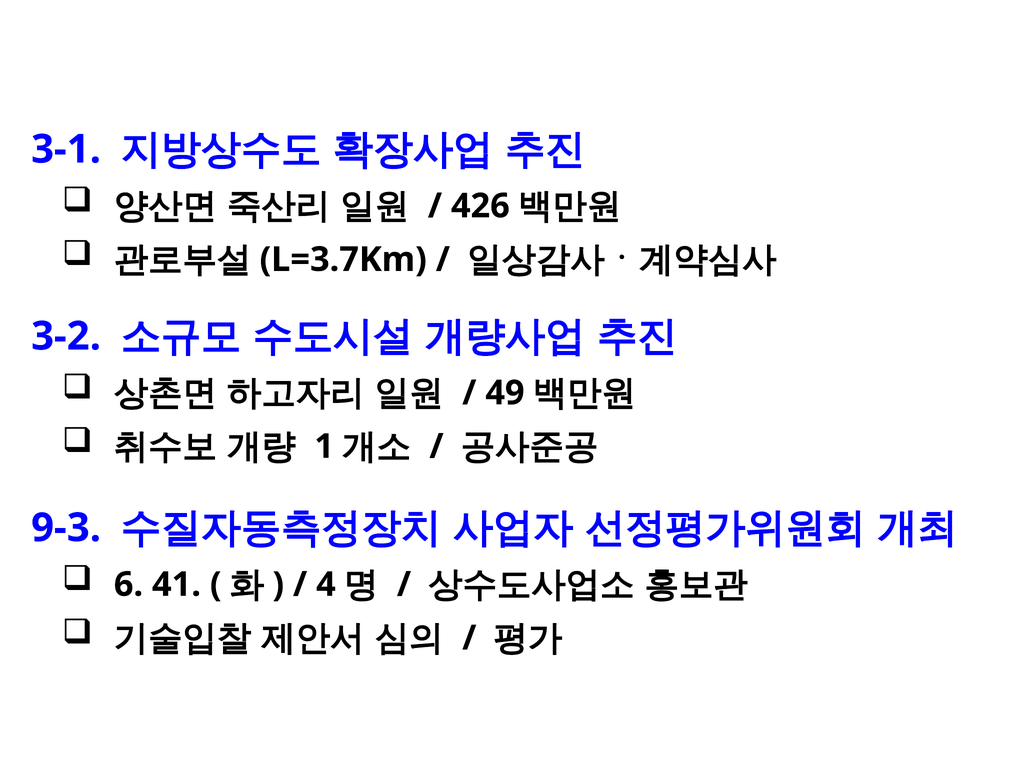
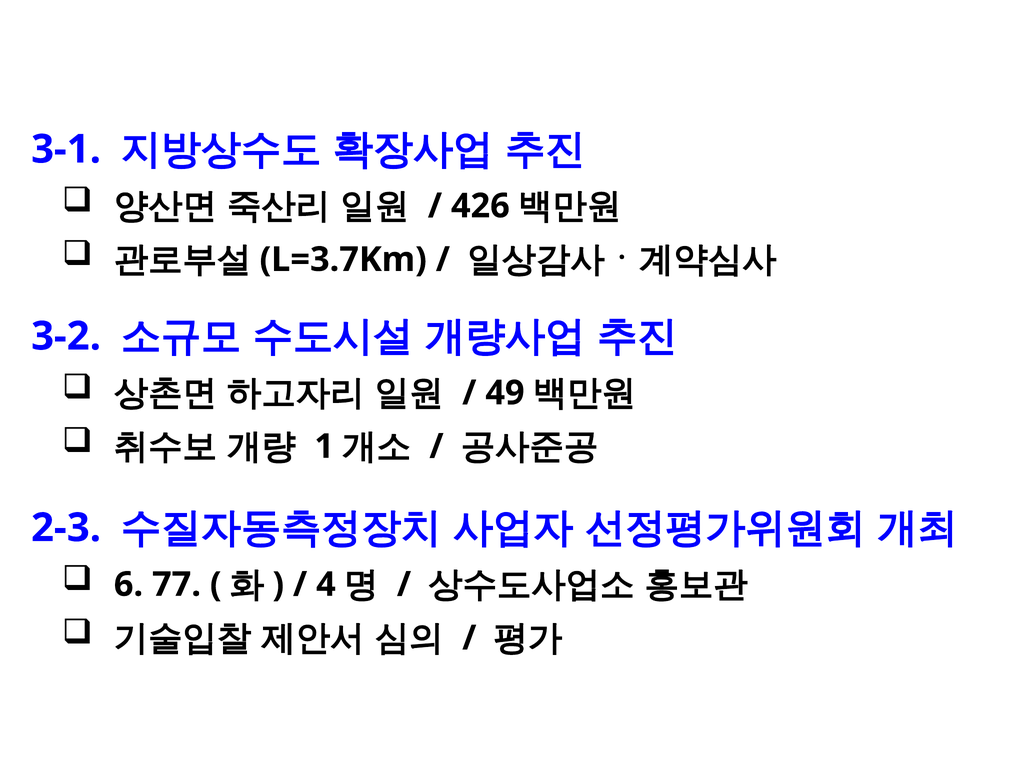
9-3: 9-3 -> 2-3
41: 41 -> 77
